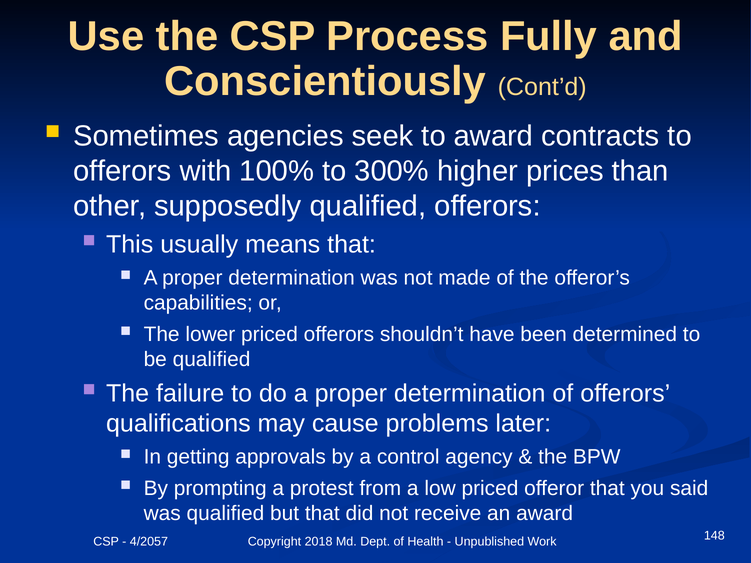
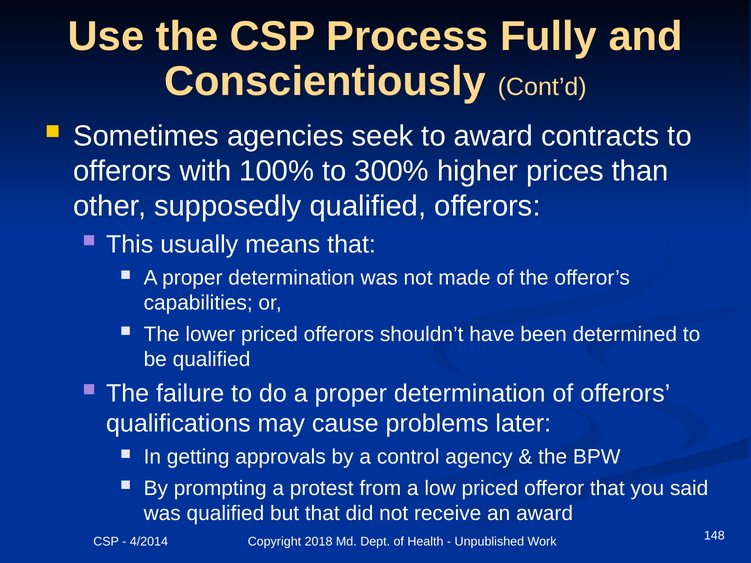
4/2057: 4/2057 -> 4/2014
